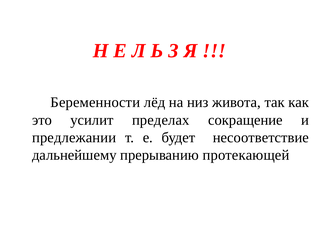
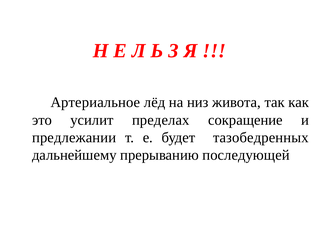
Беременности: Беременности -> Артериальное
несоответствие: несоответствие -> тазобедренных
протекающей: протекающей -> последующей
